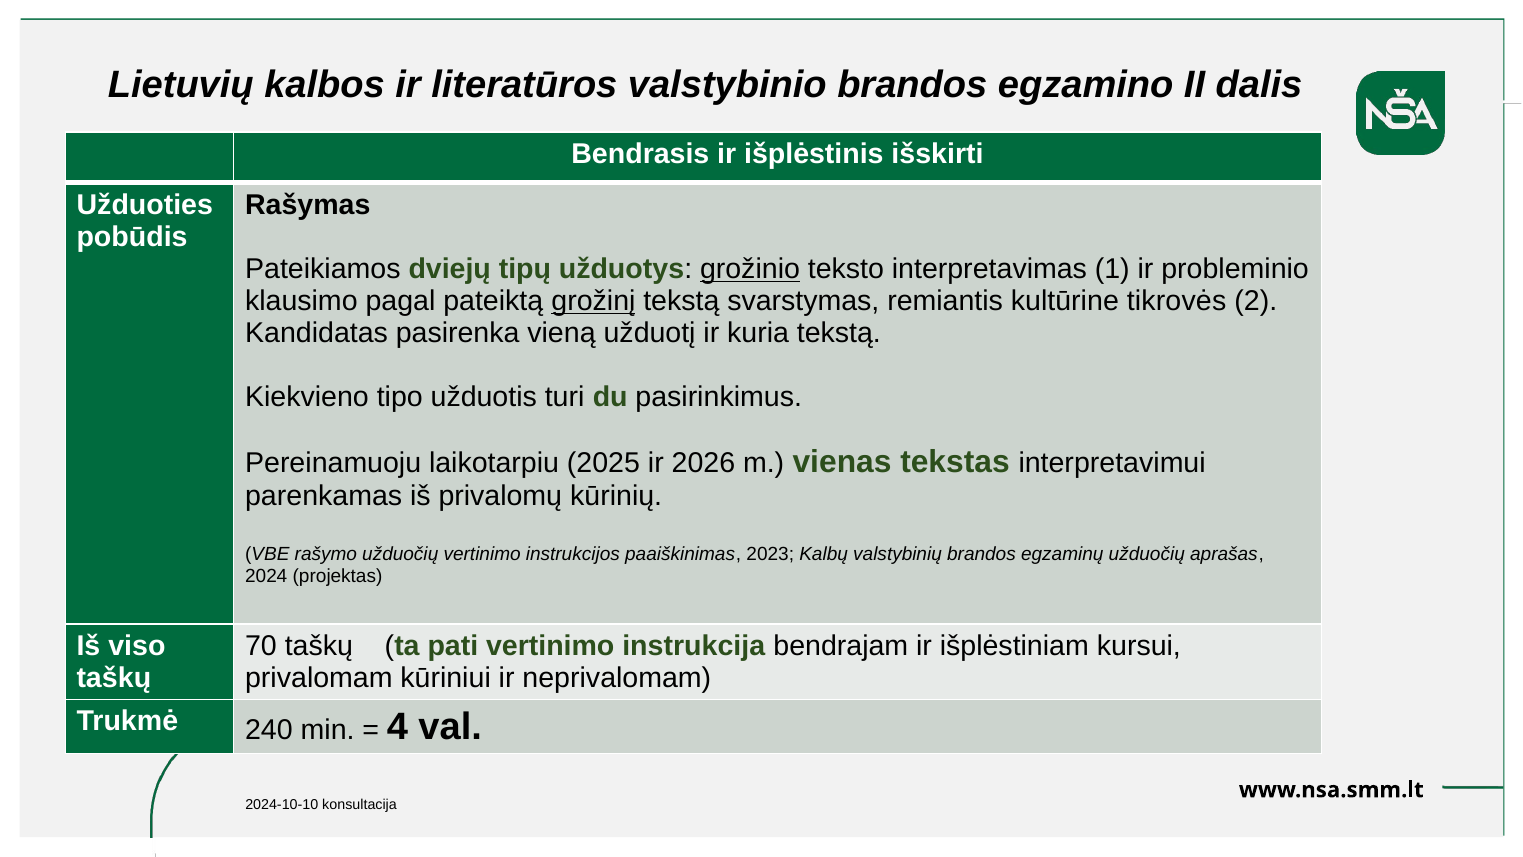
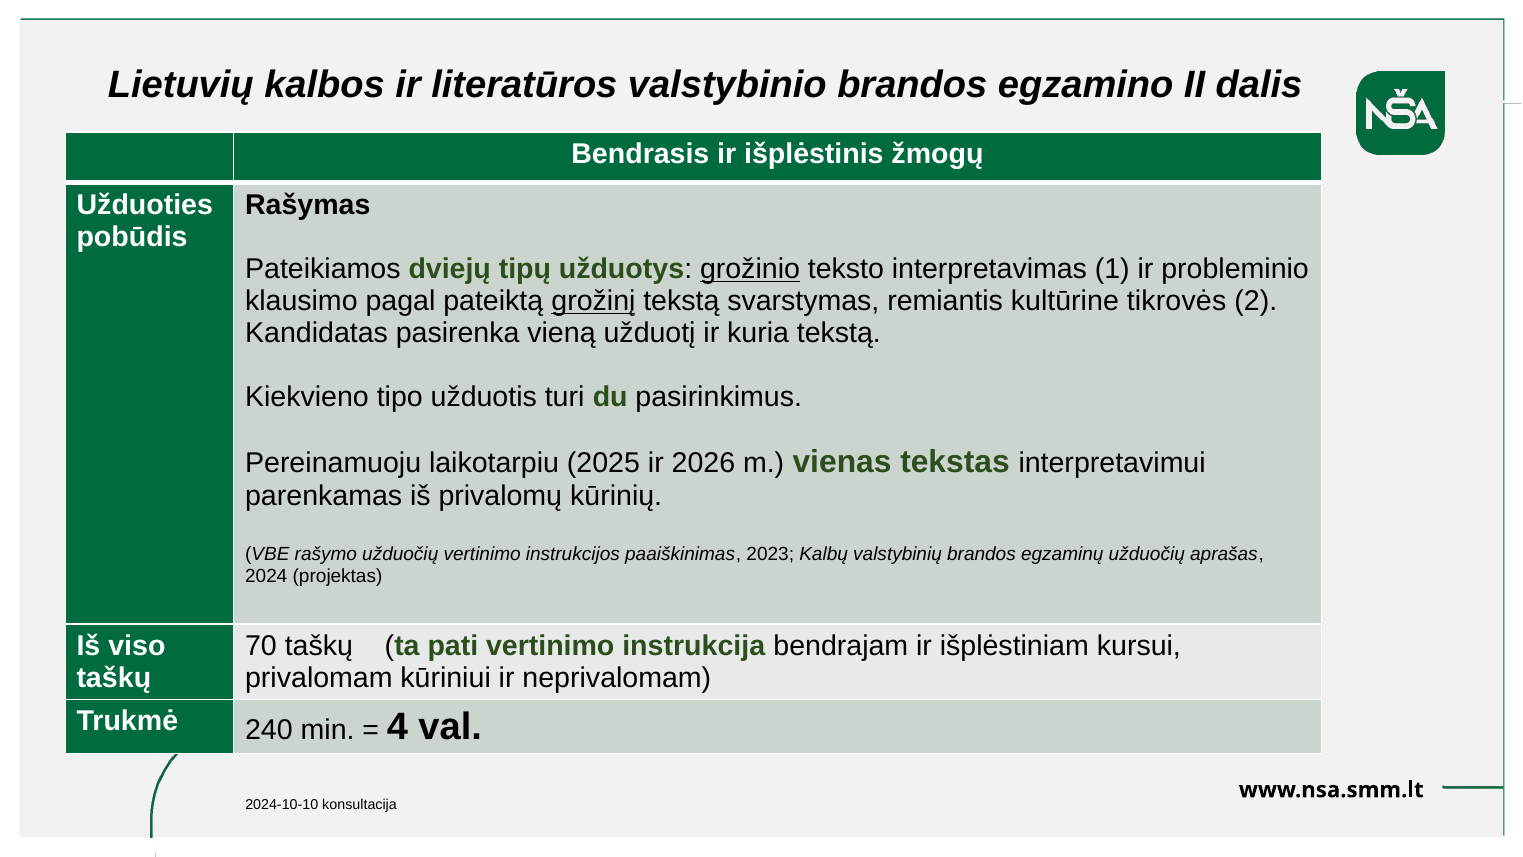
išskirti: išskirti -> žmogų
